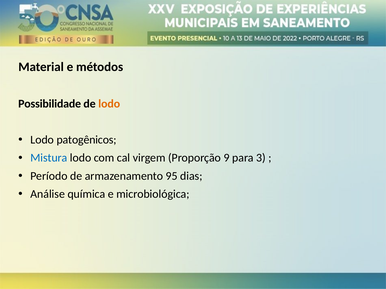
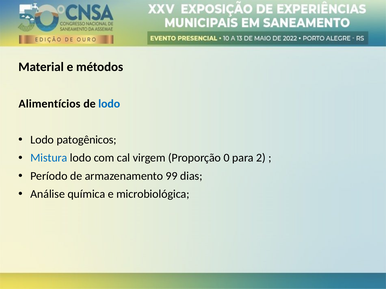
Possibilidade: Possibilidade -> Alimentícios
lodo at (109, 104) colour: orange -> blue
9: 9 -> 0
3: 3 -> 2
95: 95 -> 99
